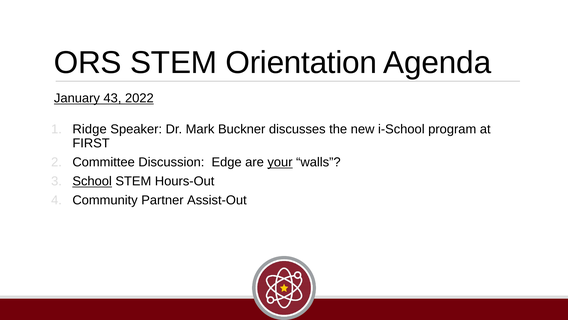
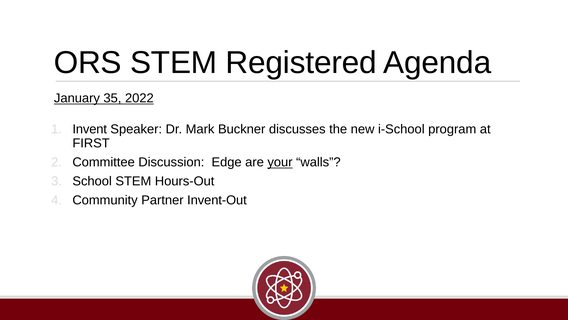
Orientation: Orientation -> Registered
43: 43 -> 35
Ridge: Ridge -> Invent
School underline: present -> none
Assist-Out: Assist-Out -> Invent-Out
